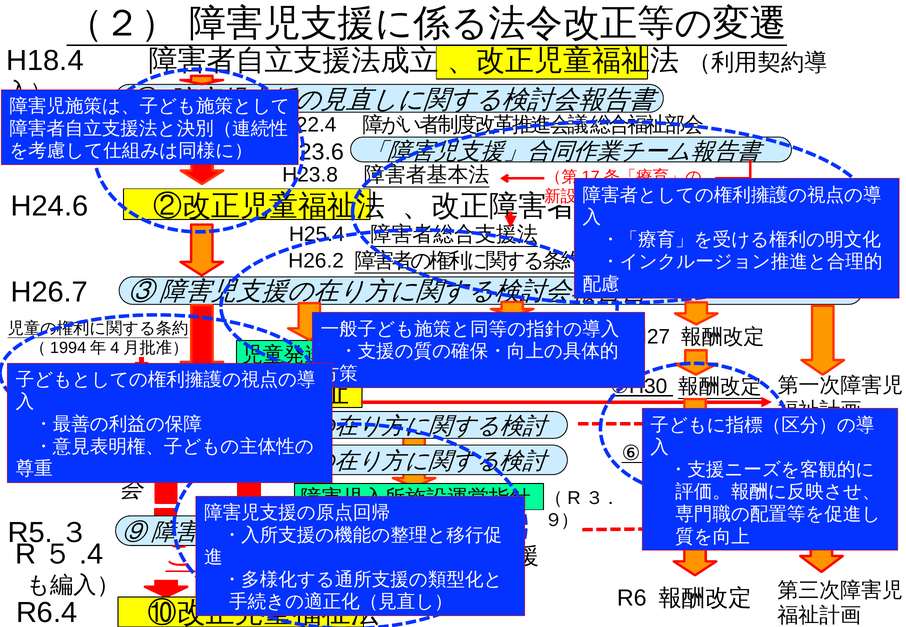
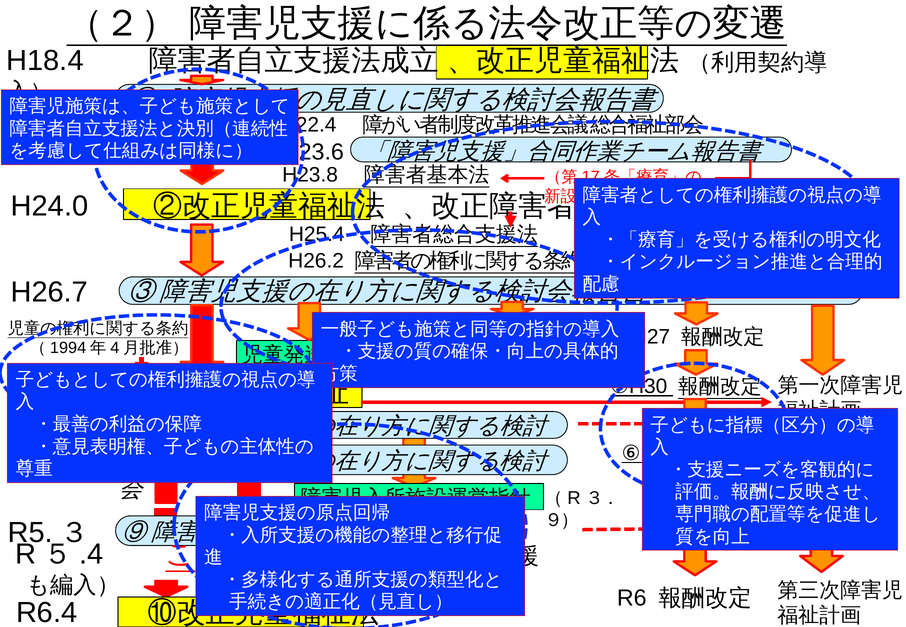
H24.6: H24.6 -> H24.0
